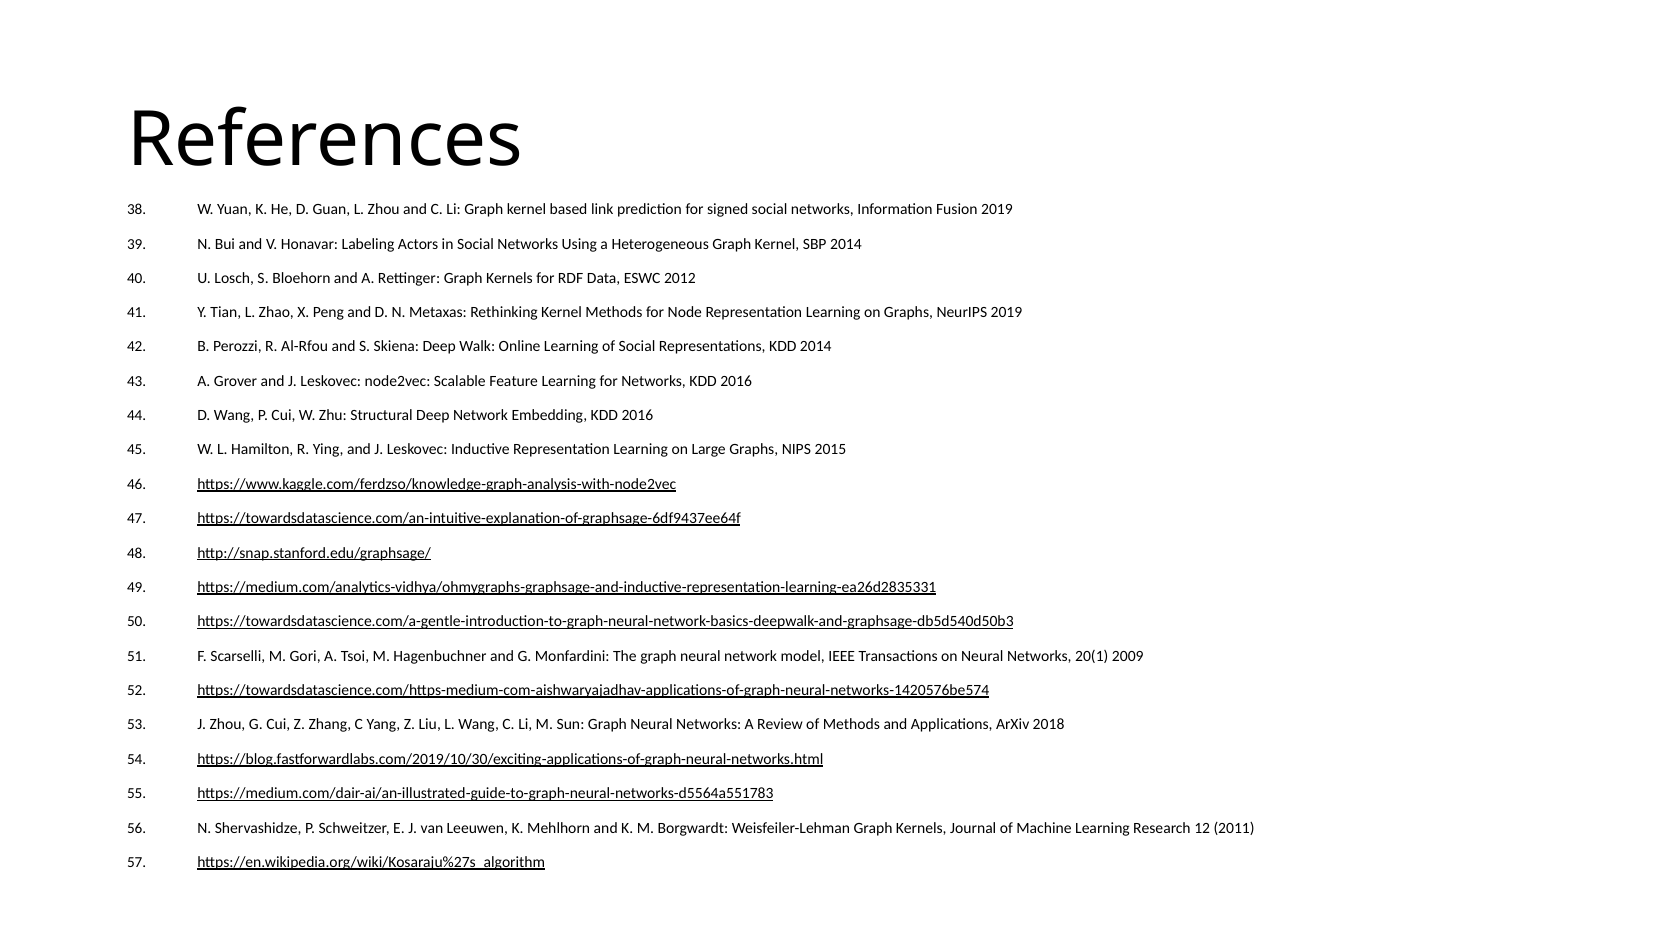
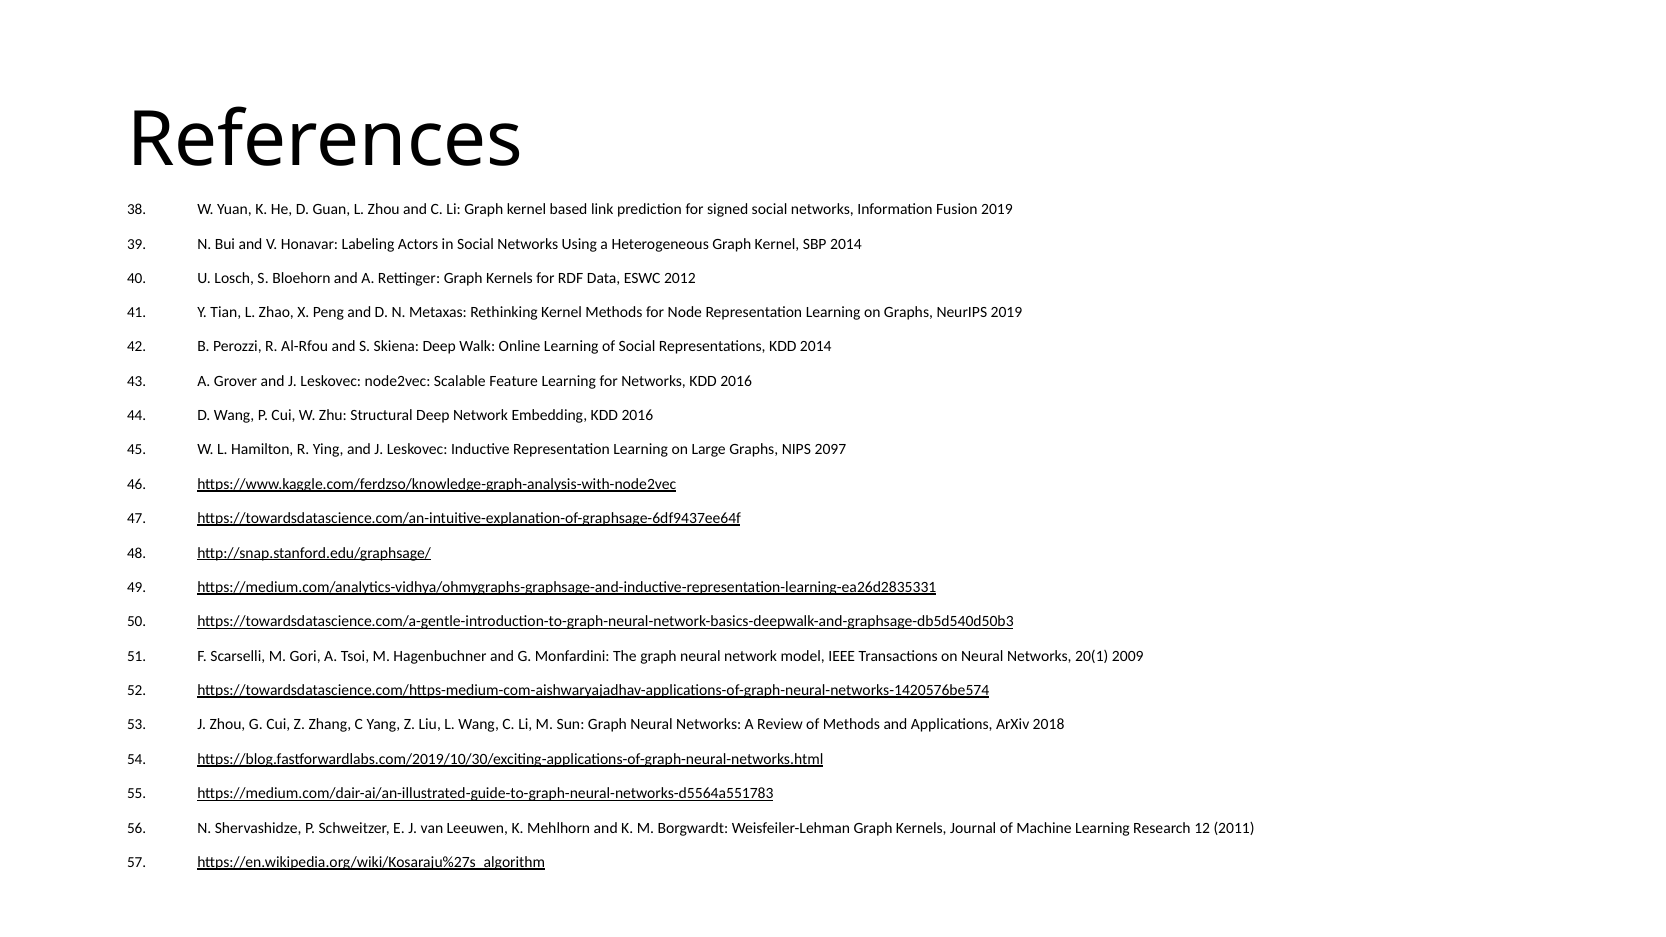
2015: 2015 -> 2097
